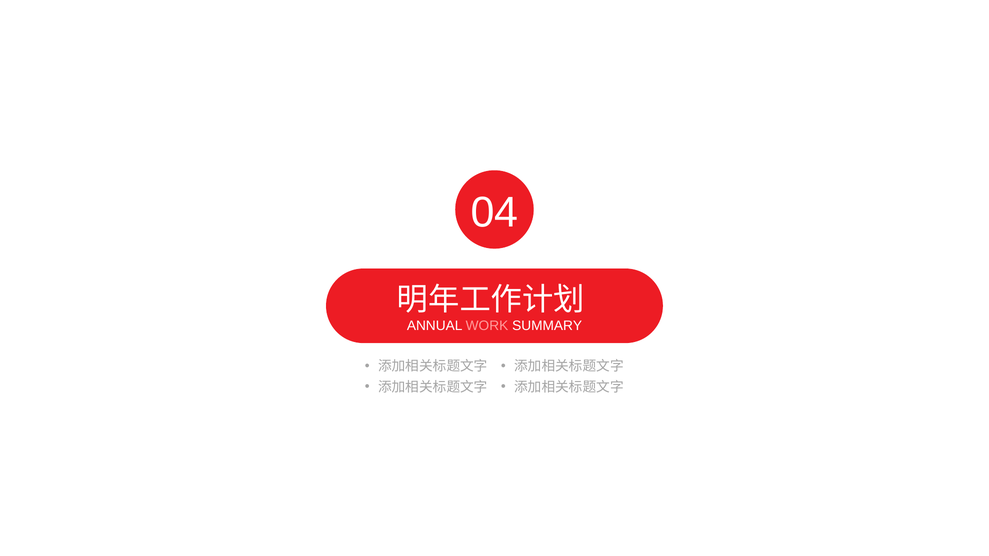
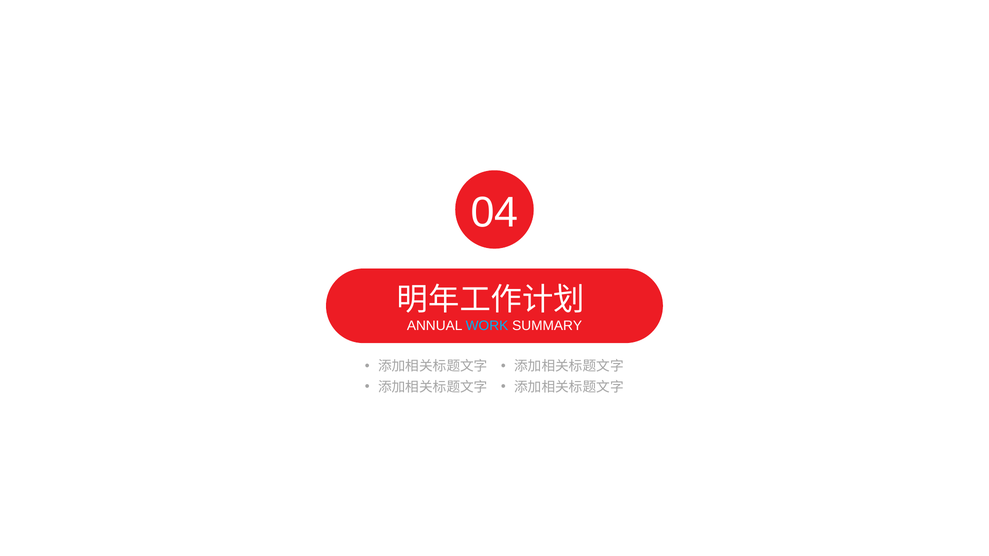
WORK colour: pink -> light blue
